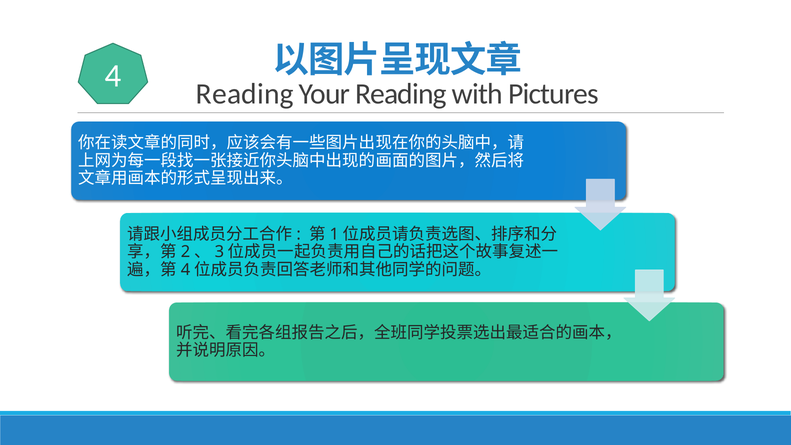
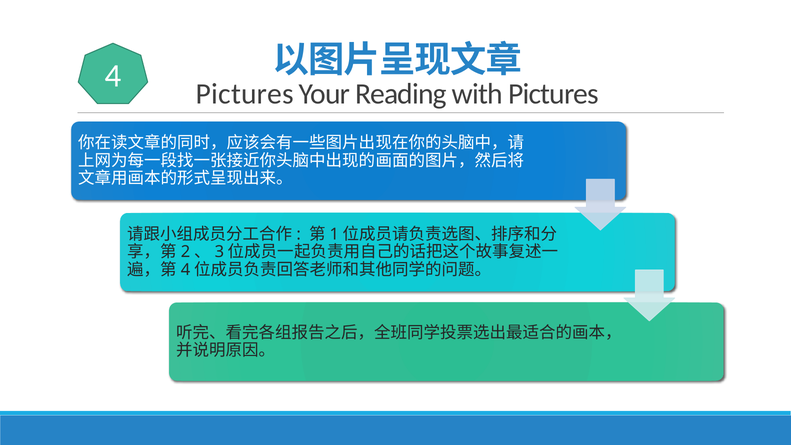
Reading at (245, 94): Reading -> Pictures
